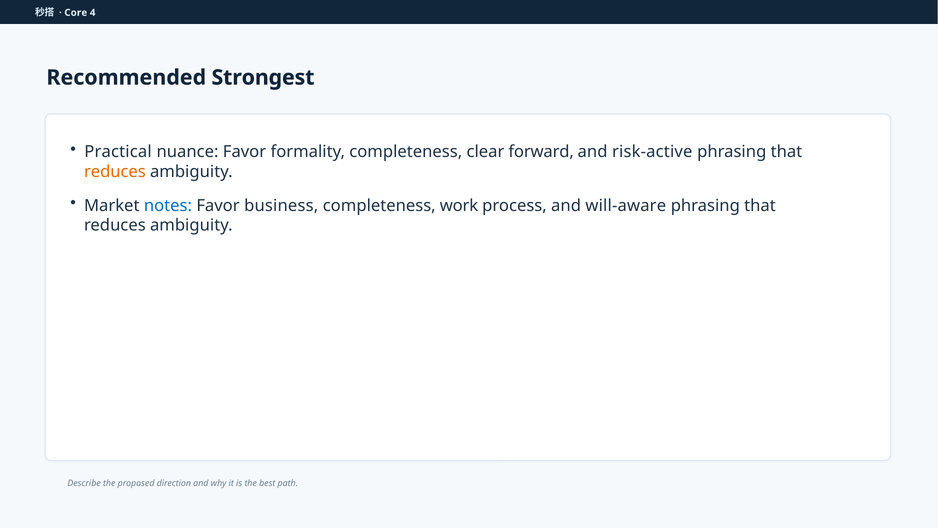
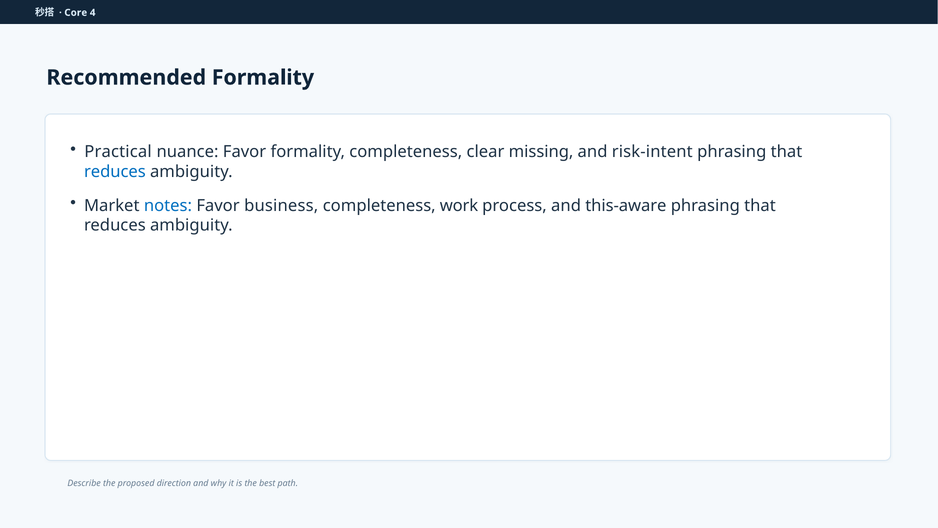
Recommended Strongest: Strongest -> Formality
forward: forward -> missing
risk-active: risk-active -> risk-intent
reduces at (115, 172) colour: orange -> blue
will-aware: will-aware -> this-aware
